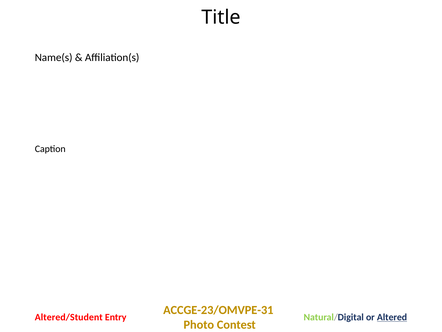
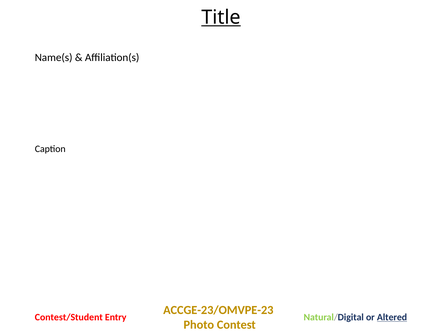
Title underline: none -> present
ACCGE-23/OMVPE-31: ACCGE-23/OMVPE-31 -> ACCGE-23/OMVPE-23
Altered/Student: Altered/Student -> Contest/Student
